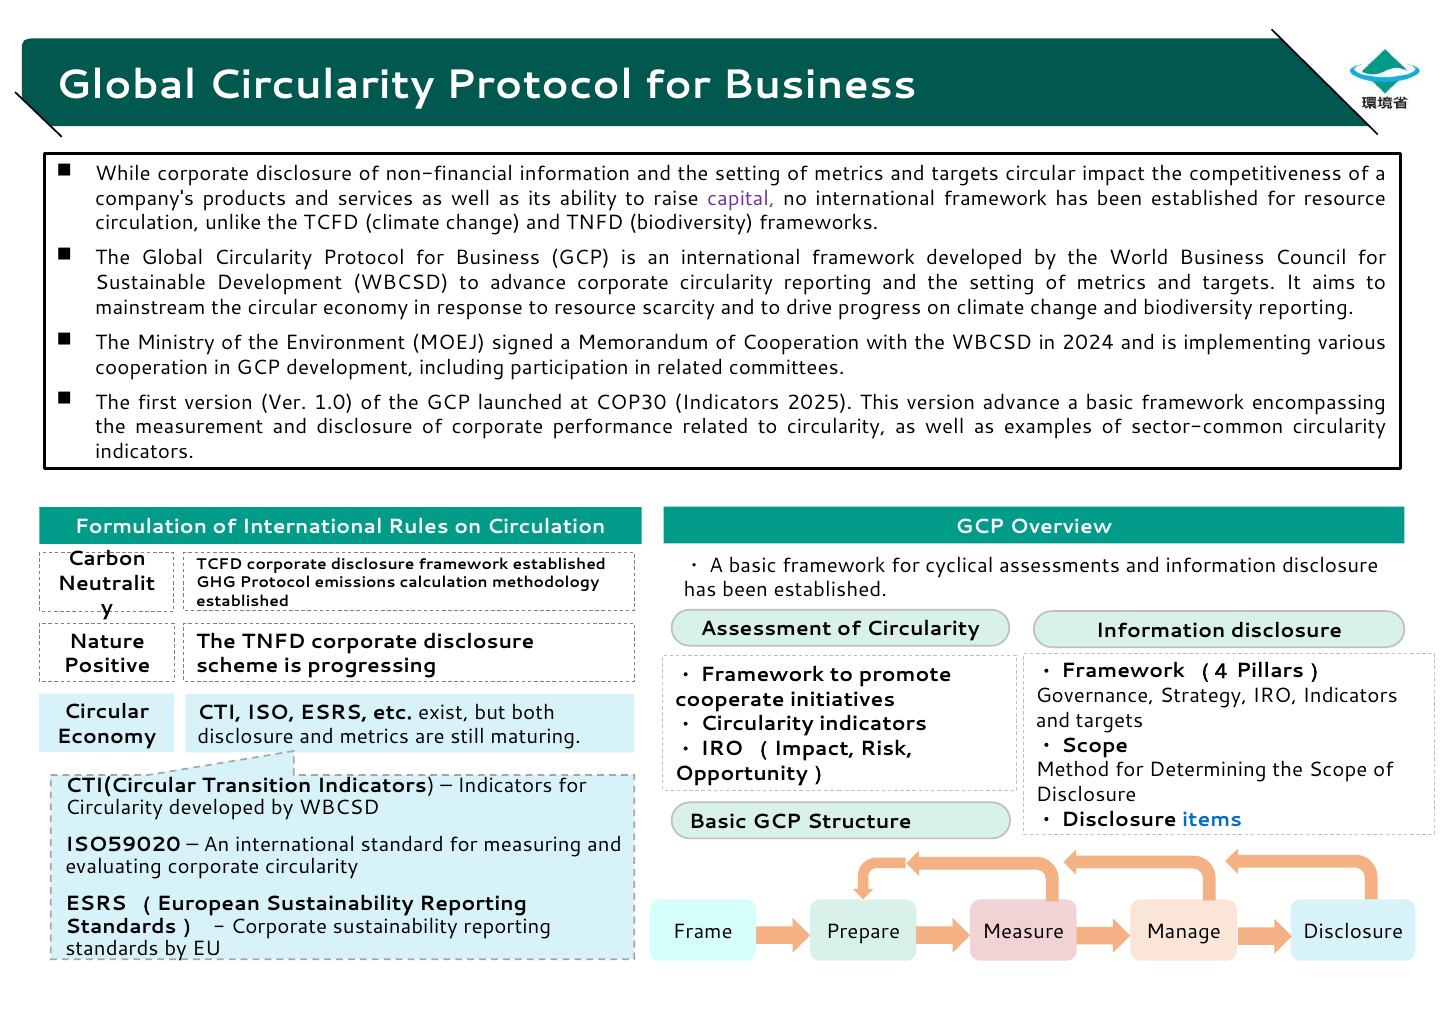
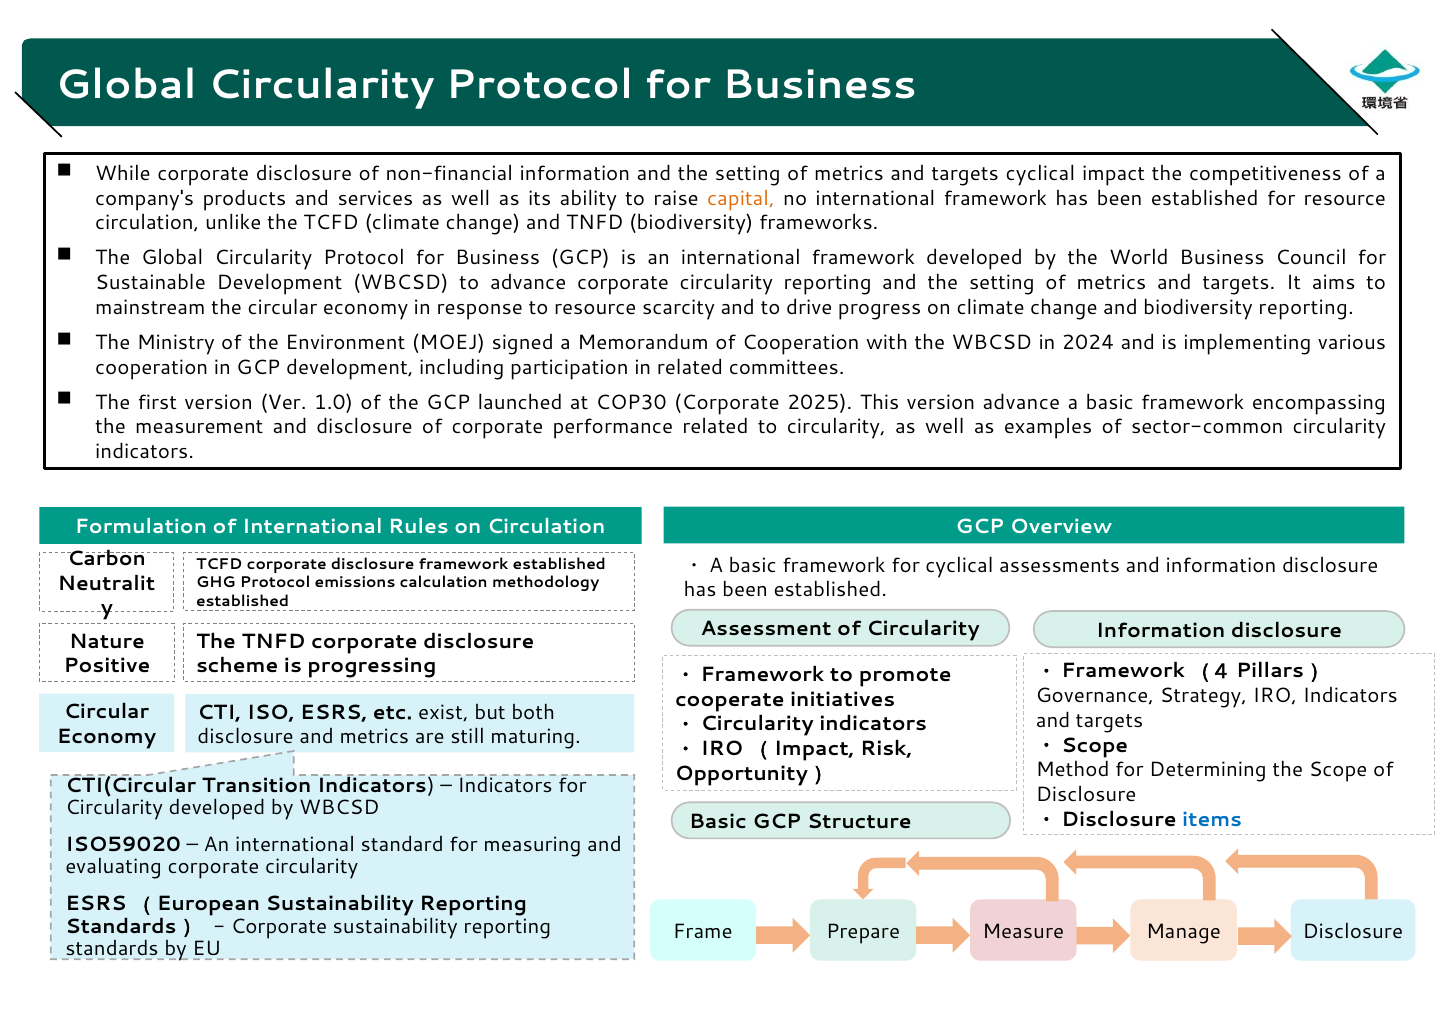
targets circular: circular -> cyclical
capital colour: purple -> orange
COP30 Indicators: Indicators -> Corporate
